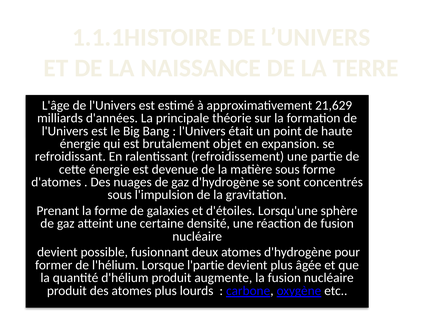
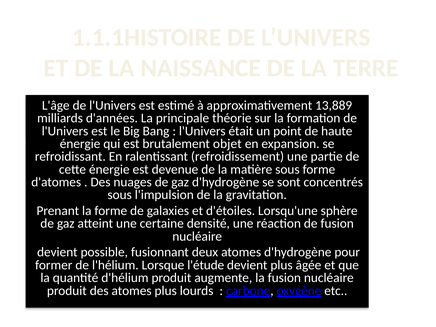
21,629: 21,629 -> 13,889
l'partie: l'partie -> l'étude
